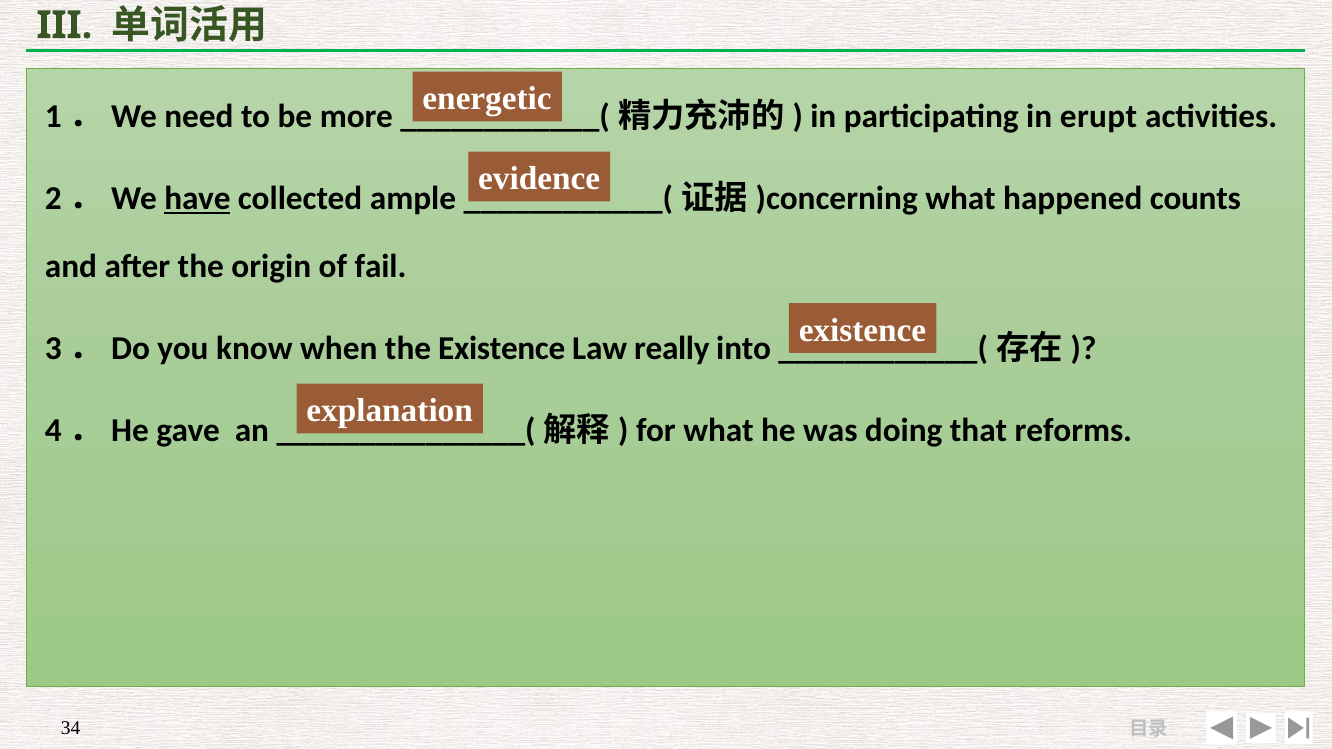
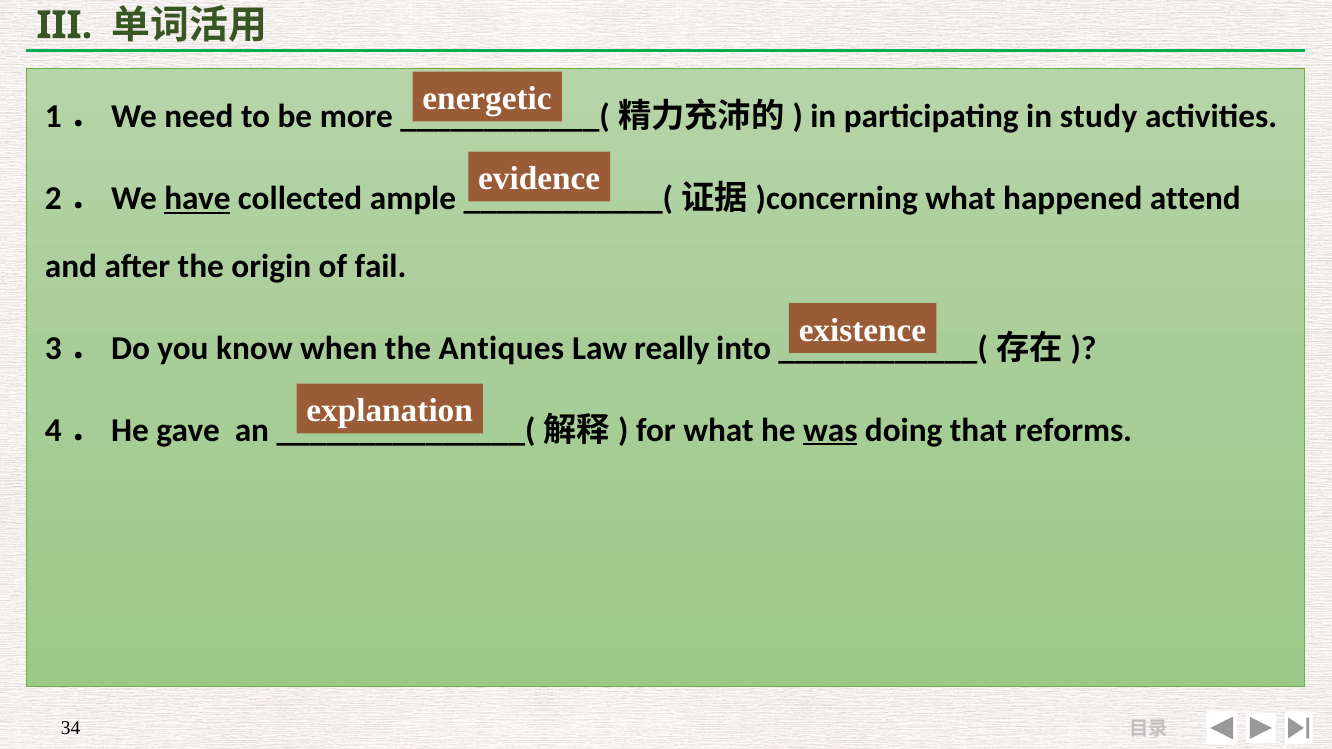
erupt: erupt -> study
counts: counts -> attend
the Existence: Existence -> Antiques
was underline: none -> present
